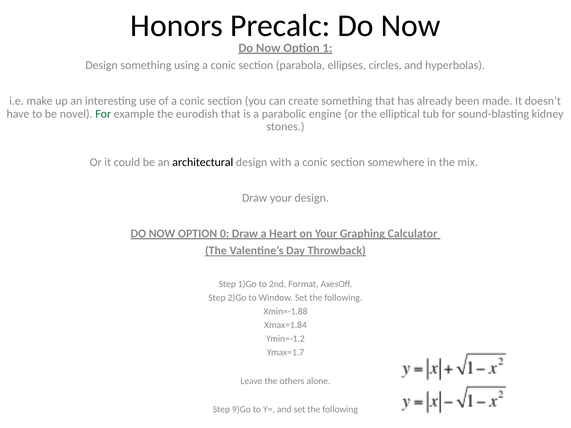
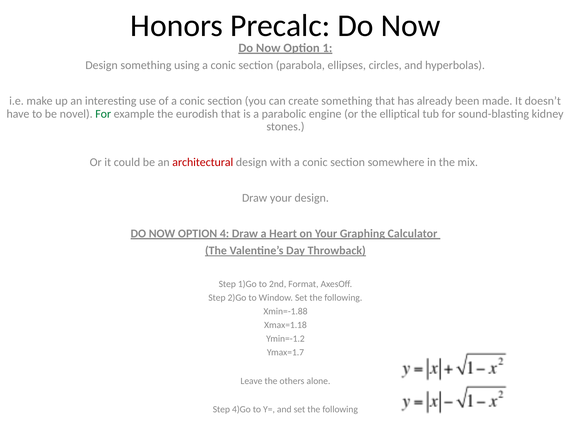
architectural colour: black -> red
0: 0 -> 4
Xmax=1.84: Xmax=1.84 -> Xmax=1.18
9)Go: 9)Go -> 4)Go
